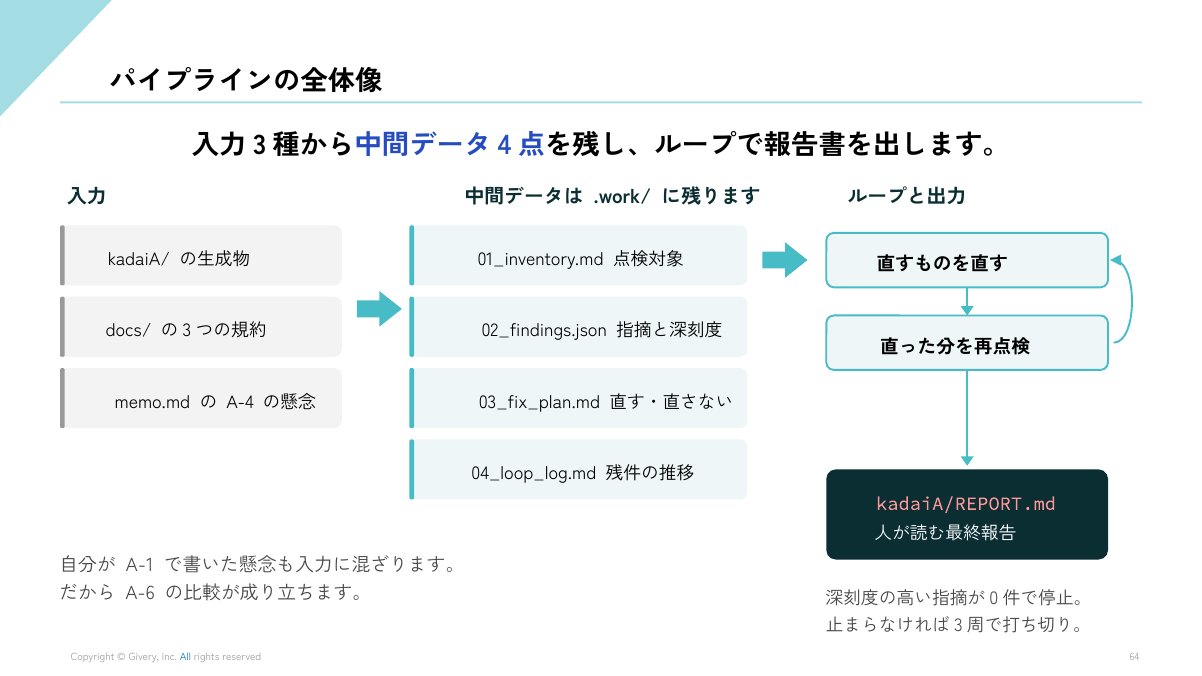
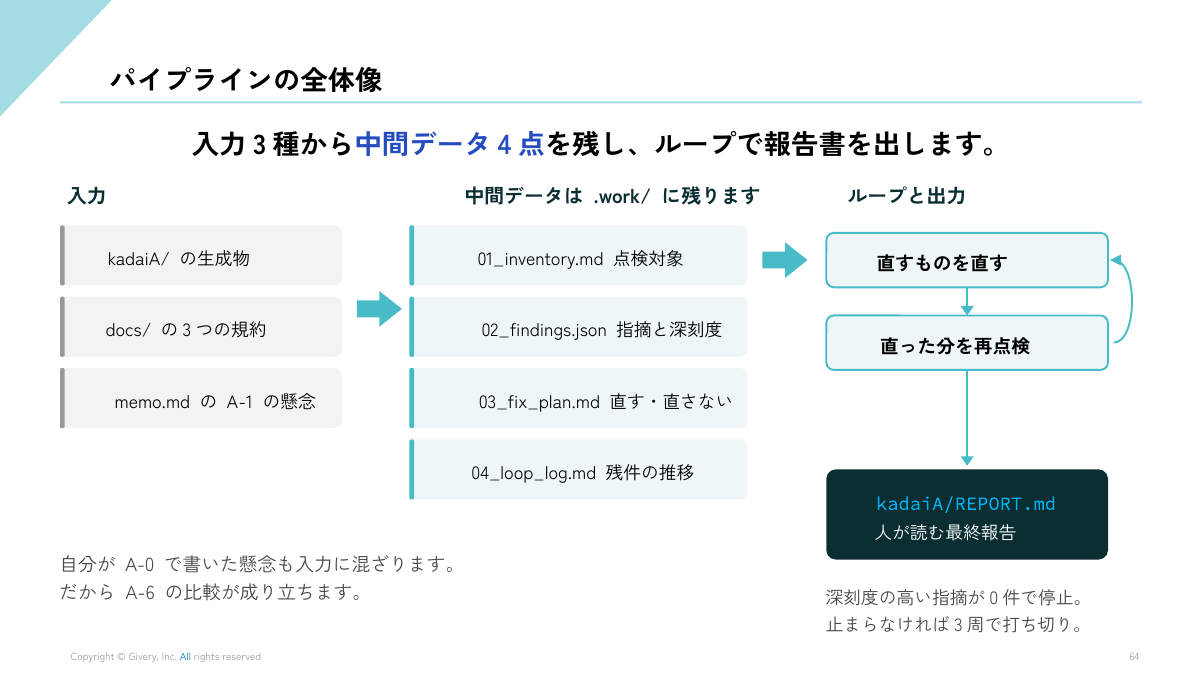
A-4: A-4 -> A-1
kadaiA/REPORT.md colour: pink -> light blue
A-1: A-1 -> A-0
